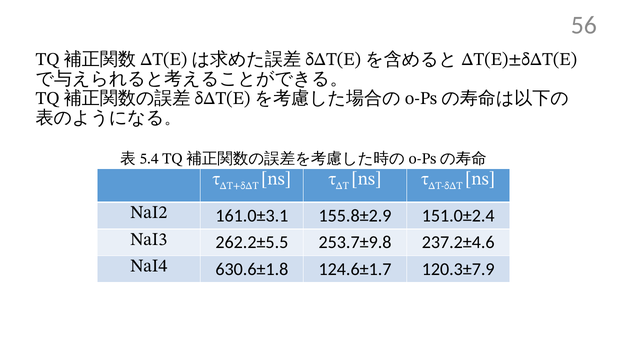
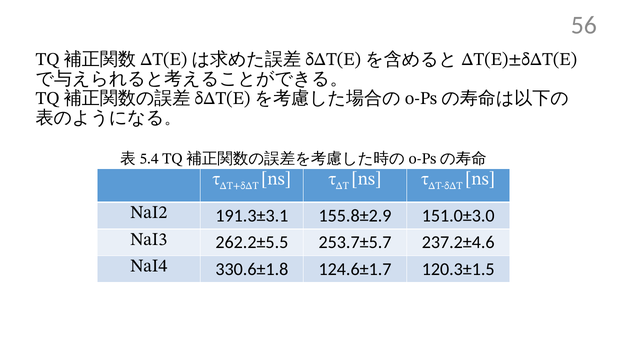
161.0±3.1: 161.0±3.1 -> 191.3±3.1
151.0±2.4: 151.0±2.4 -> 151.0±3.0
253.7±9.8: 253.7±9.8 -> 253.7±5.7
630.6±1.8: 630.6±1.8 -> 330.6±1.8
120.3±7.9: 120.3±7.9 -> 120.3±1.5
